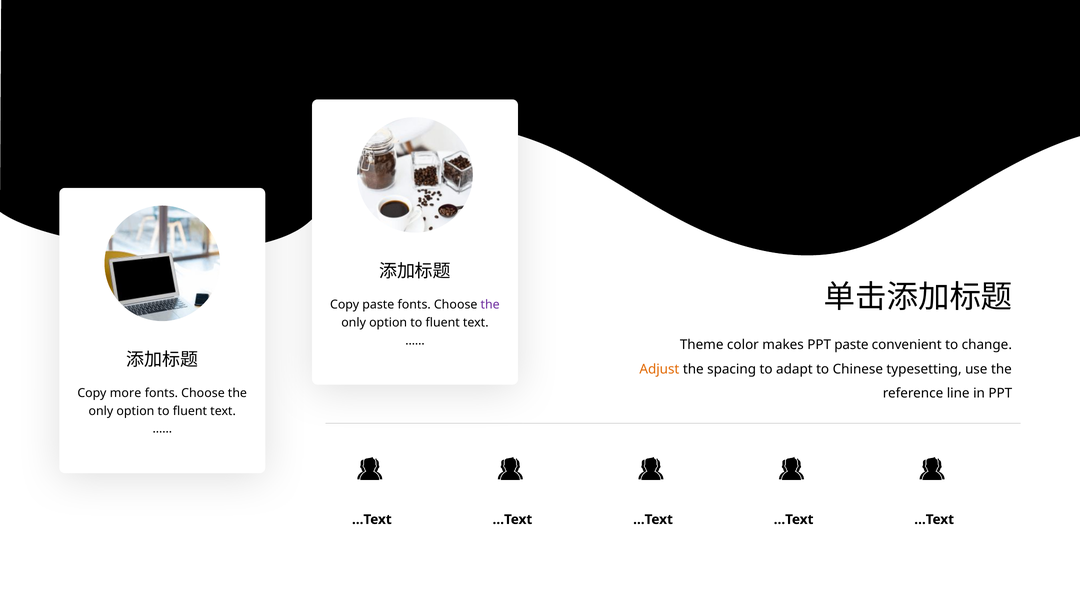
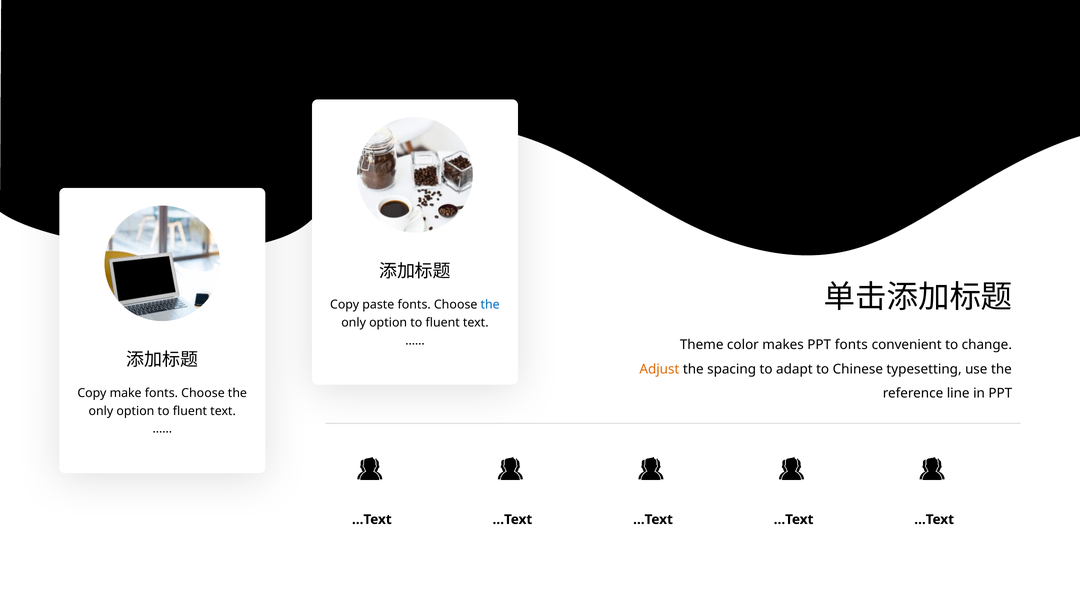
the at (490, 305) colour: purple -> blue
PPT paste: paste -> fonts
more: more -> make
